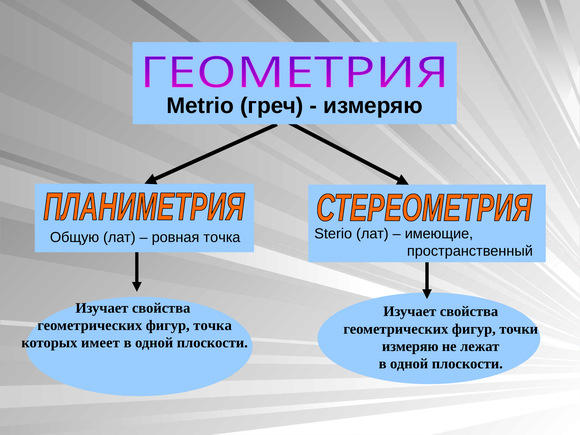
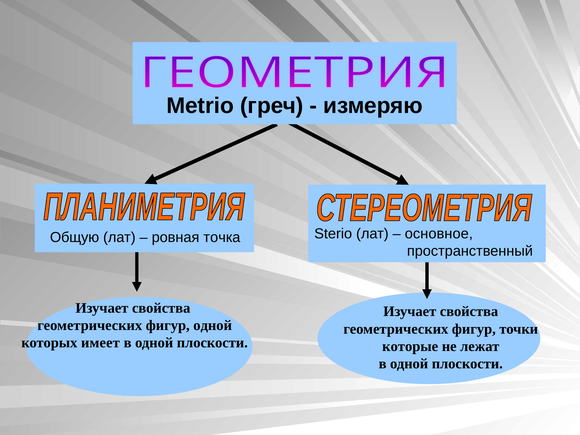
имеющие: имеющие -> основное
фигур точка: точка -> одной
измеряю at (410, 346): измеряю -> которые
